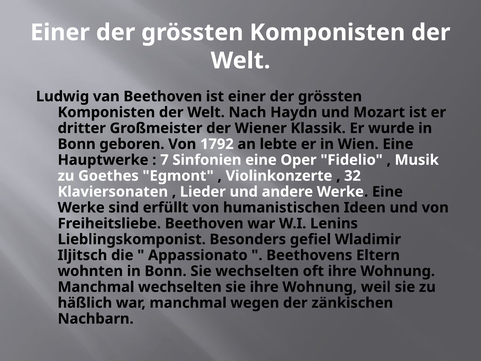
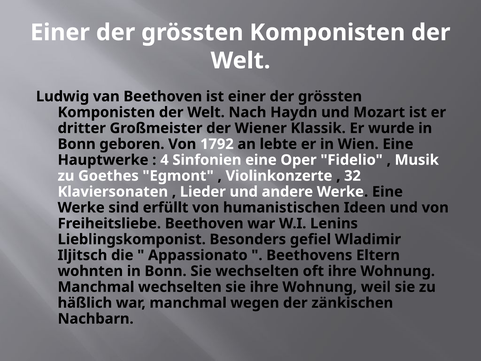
7: 7 -> 4
